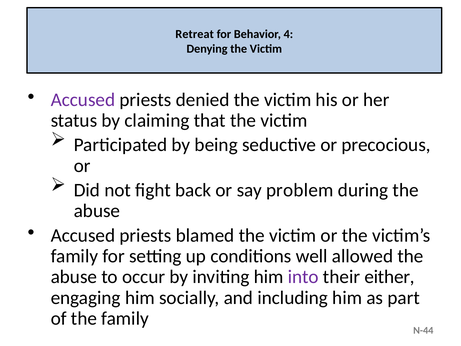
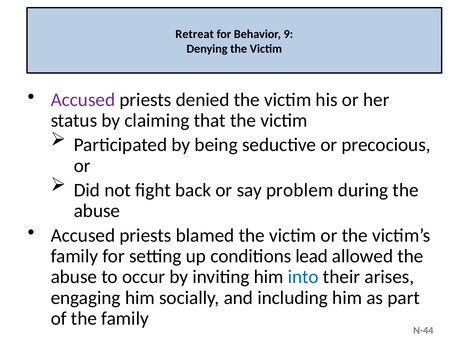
4: 4 -> 9
well: well -> lead
into colour: purple -> blue
either: either -> arises
